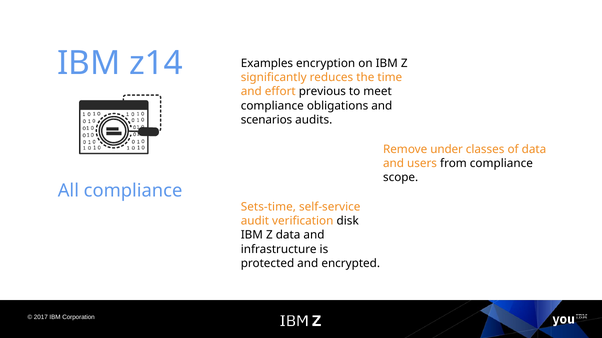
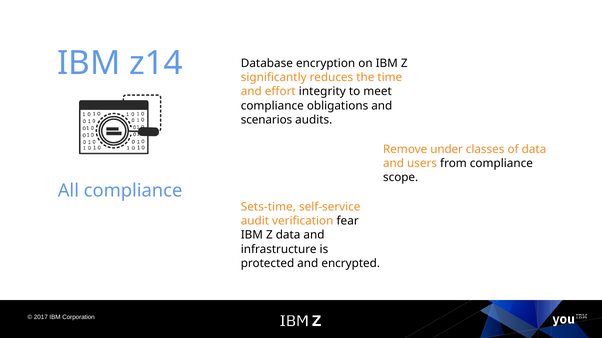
Examples: Examples -> Database
previous: previous -> integrity
disk: disk -> fear
